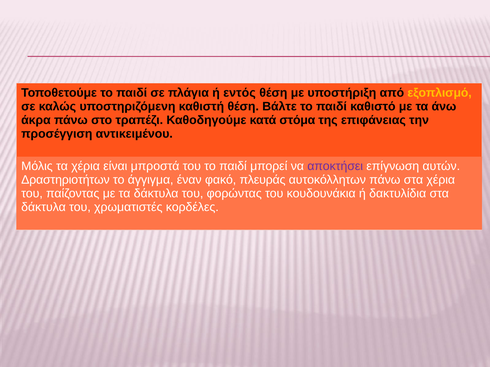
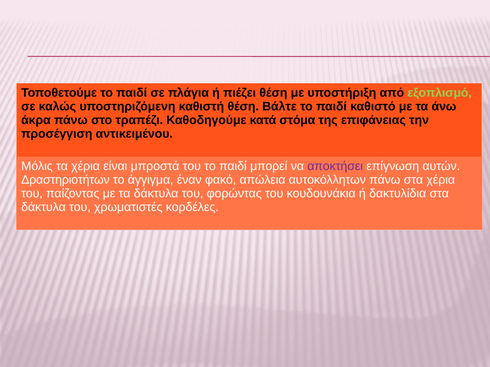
εντός: εντός -> πιέζει
εξοπλισμό colour: yellow -> light green
πλευράς: πλευράς -> απώλεια
